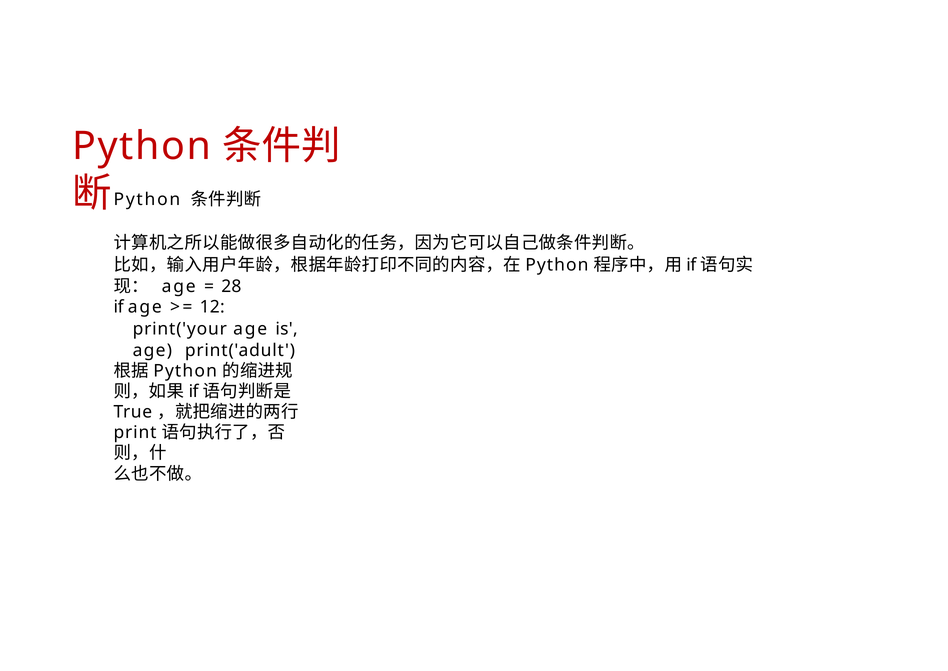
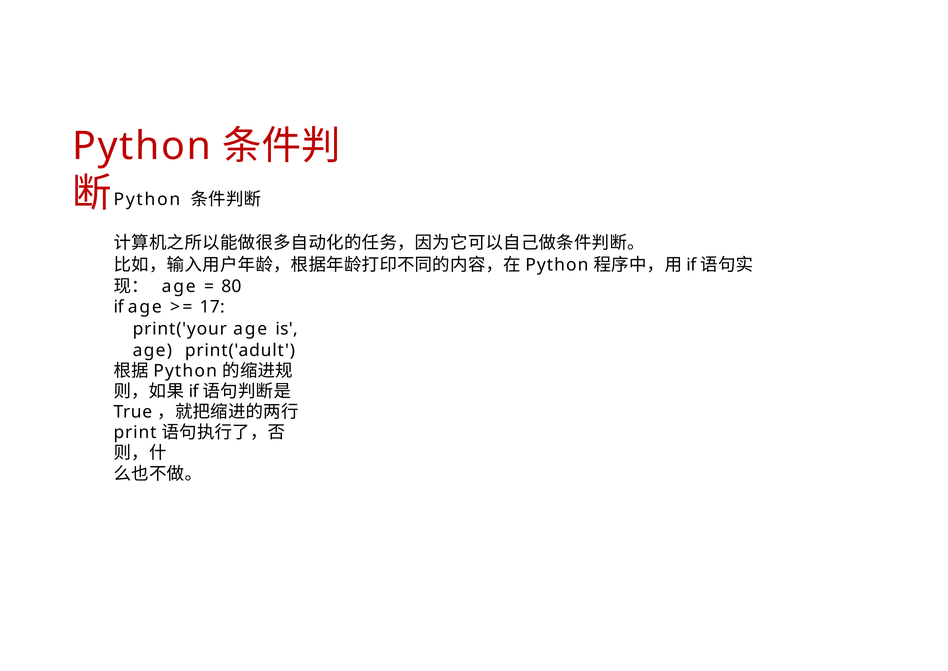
28: 28 -> 80
12: 12 -> 17
